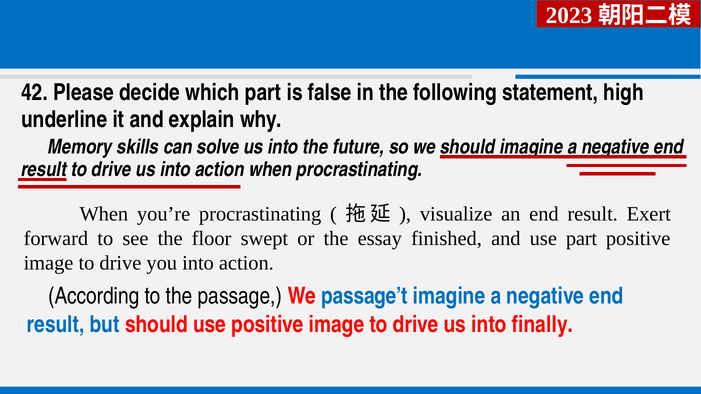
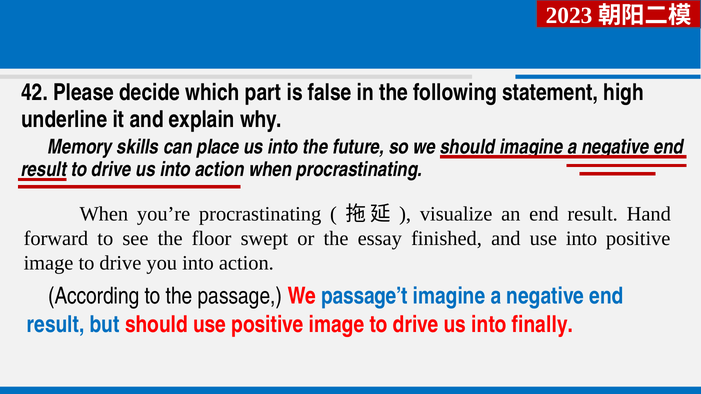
solve: solve -> place
Exert: Exert -> Hand
use part: part -> into
